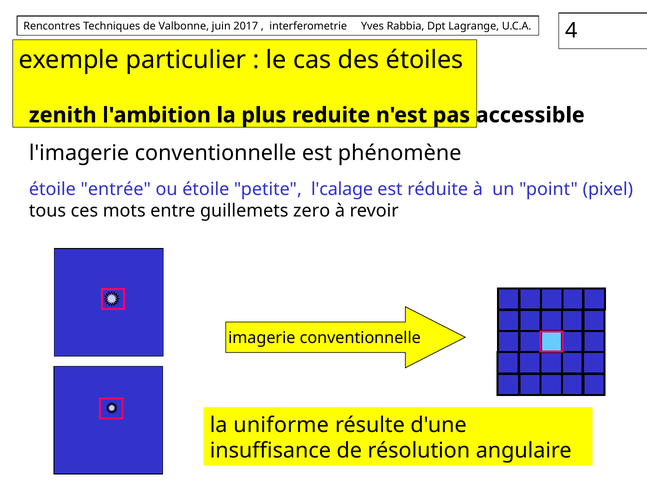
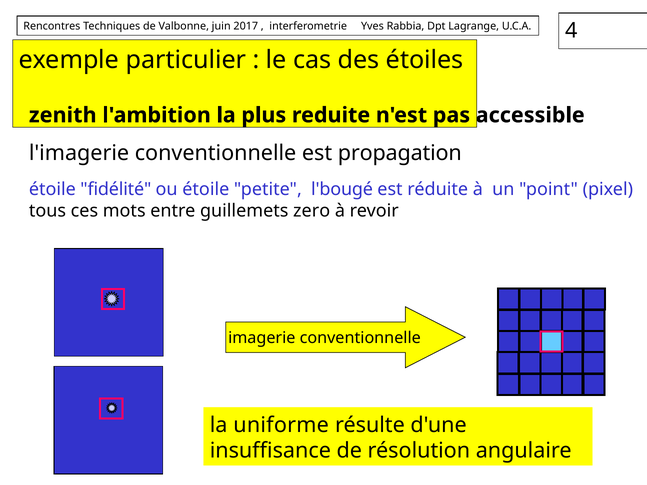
phénomène: phénomène -> propagation
entrée: entrée -> fidélité
l'calage: l'calage -> l'bougé
